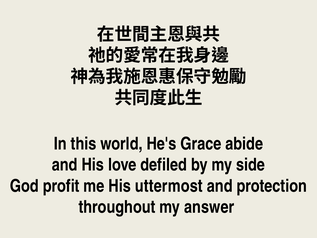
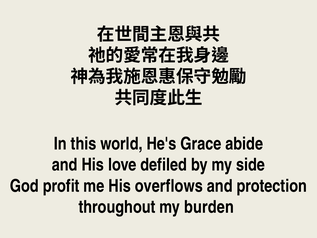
uttermost: uttermost -> overflows
answer: answer -> burden
